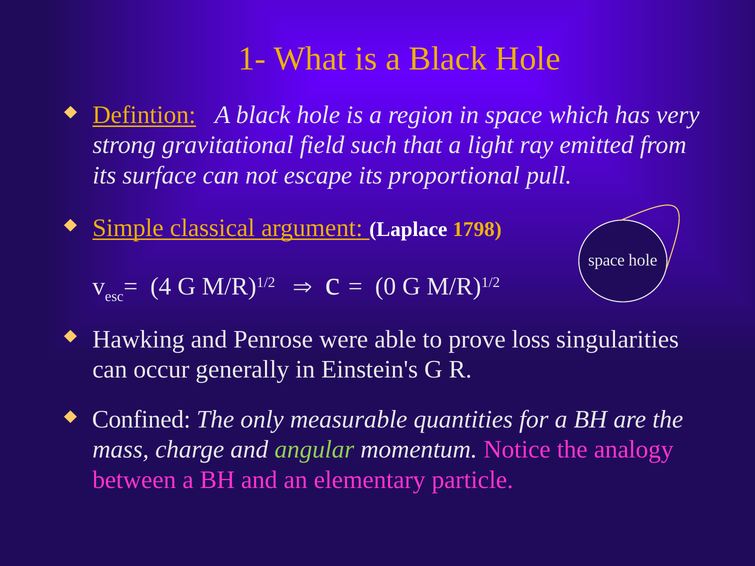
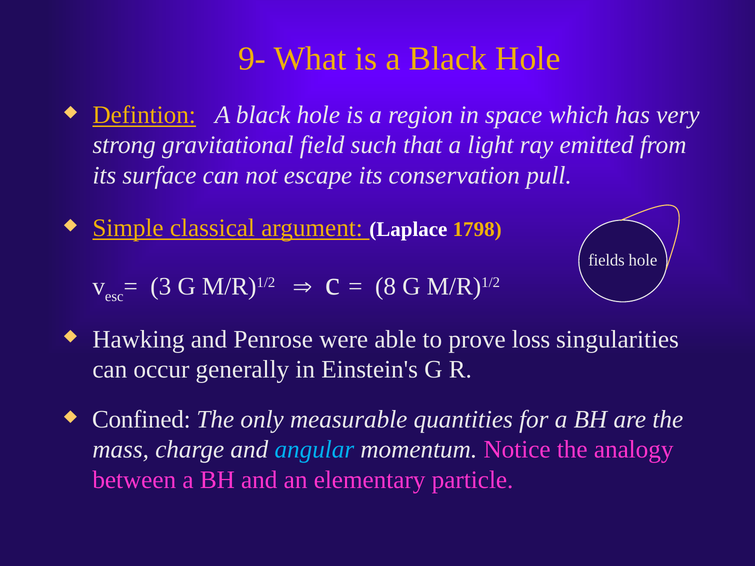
1-: 1- -> 9-
proportional: proportional -> conservation
space at (606, 260): space -> fields
4: 4 -> 3
0: 0 -> 8
angular colour: light green -> light blue
